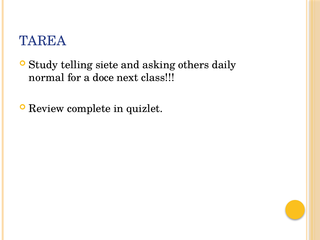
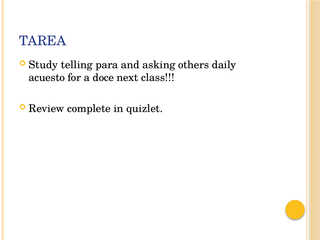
siete: siete -> para
normal: normal -> acuesto
